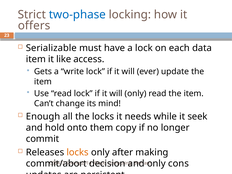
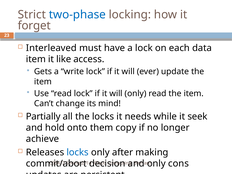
offers: offers -> forget
Serializable: Serializable -> Interleaved
Enough: Enough -> Partially
commit: commit -> achieve
locks at (78, 152) colour: orange -> blue
